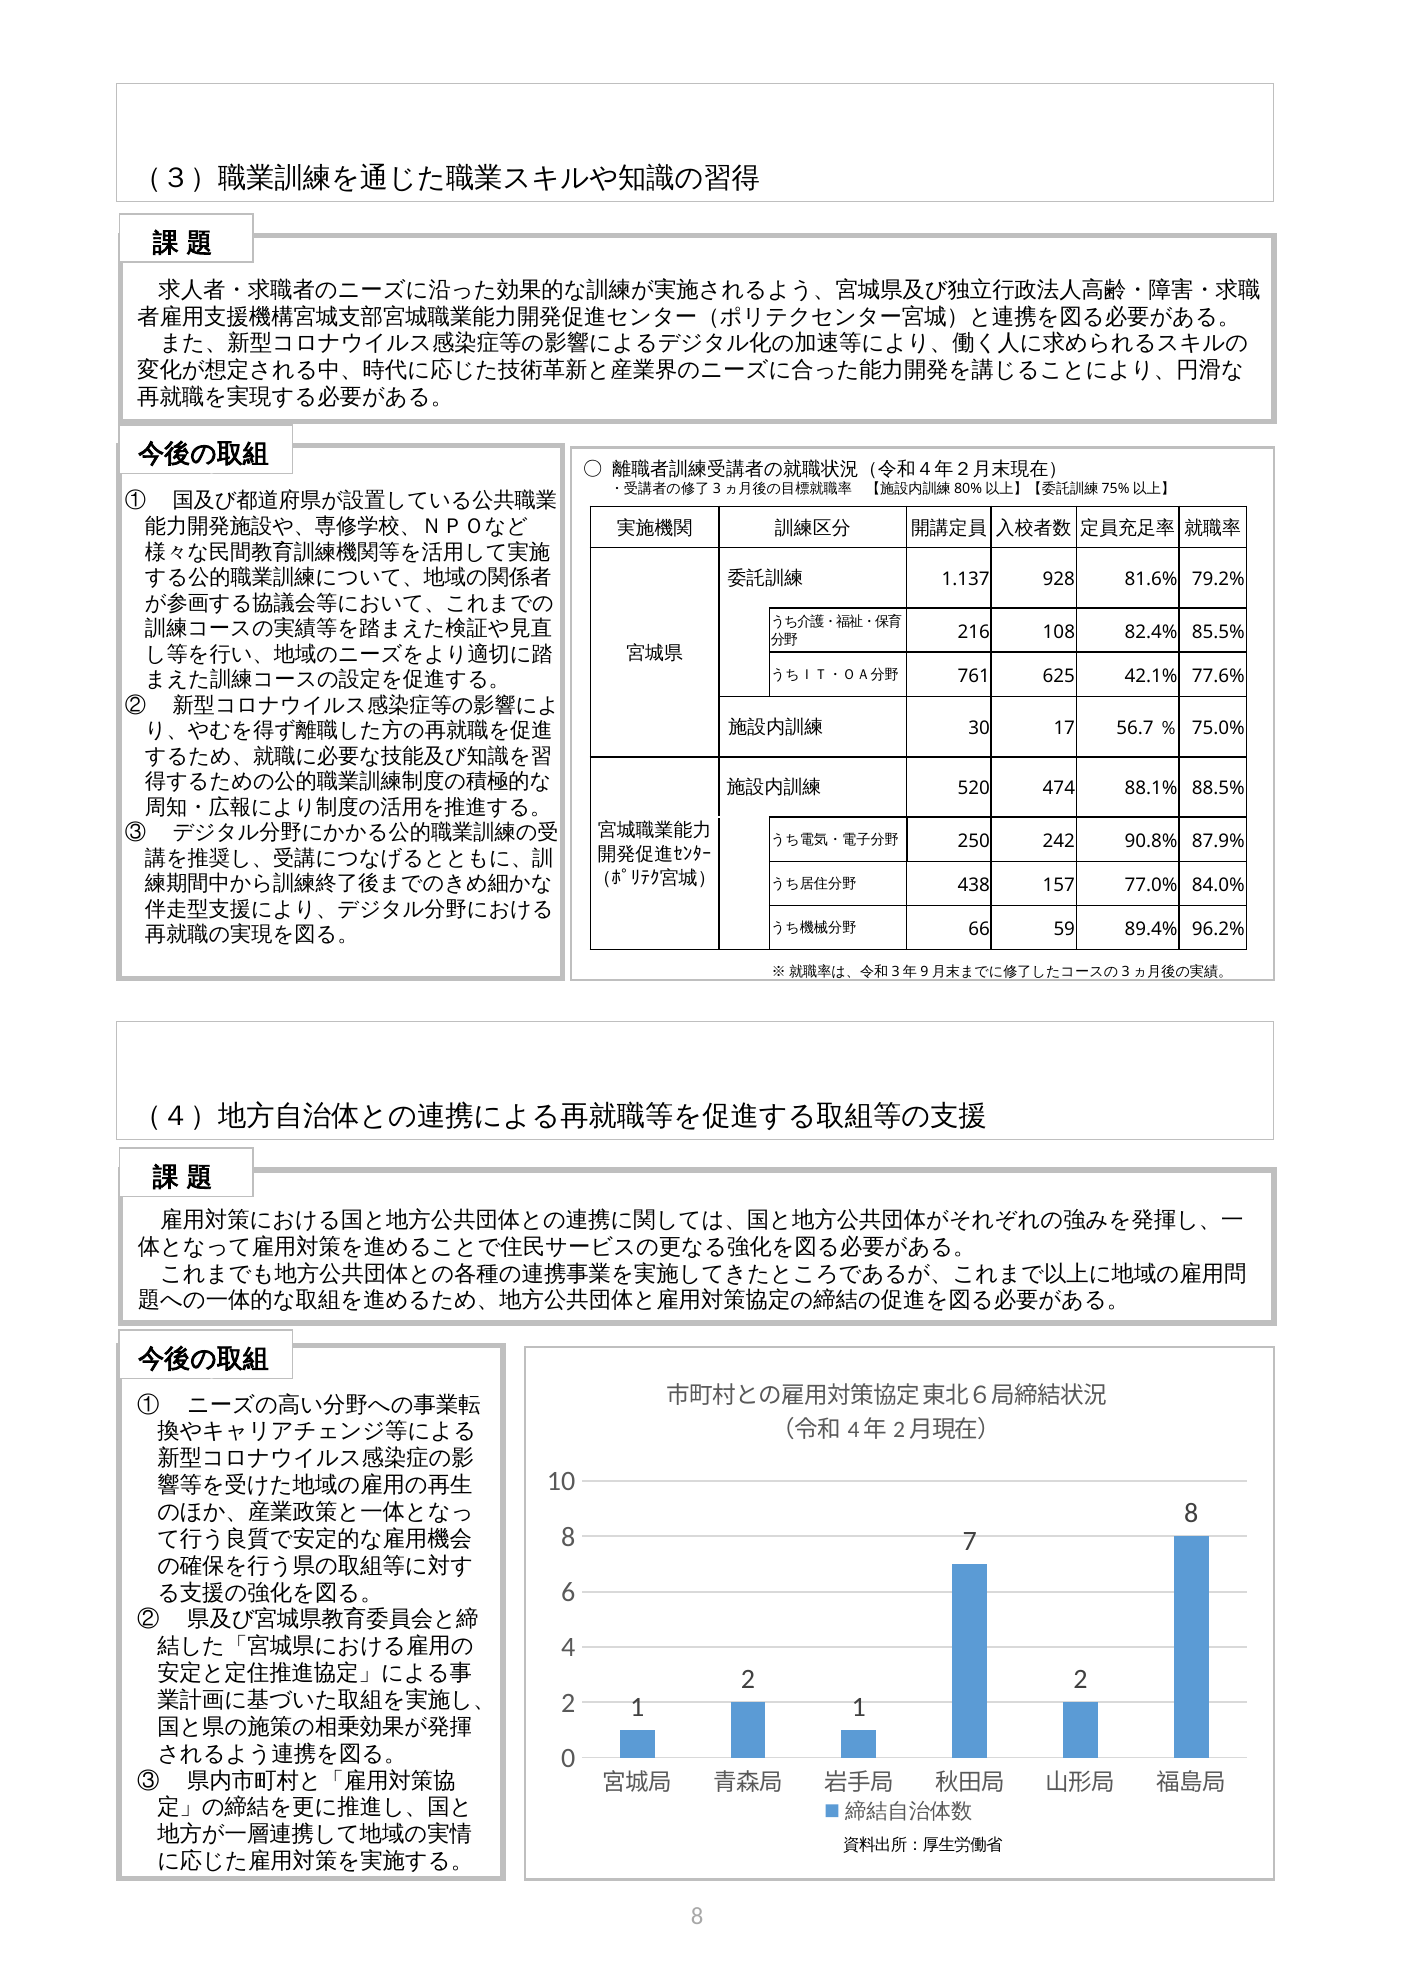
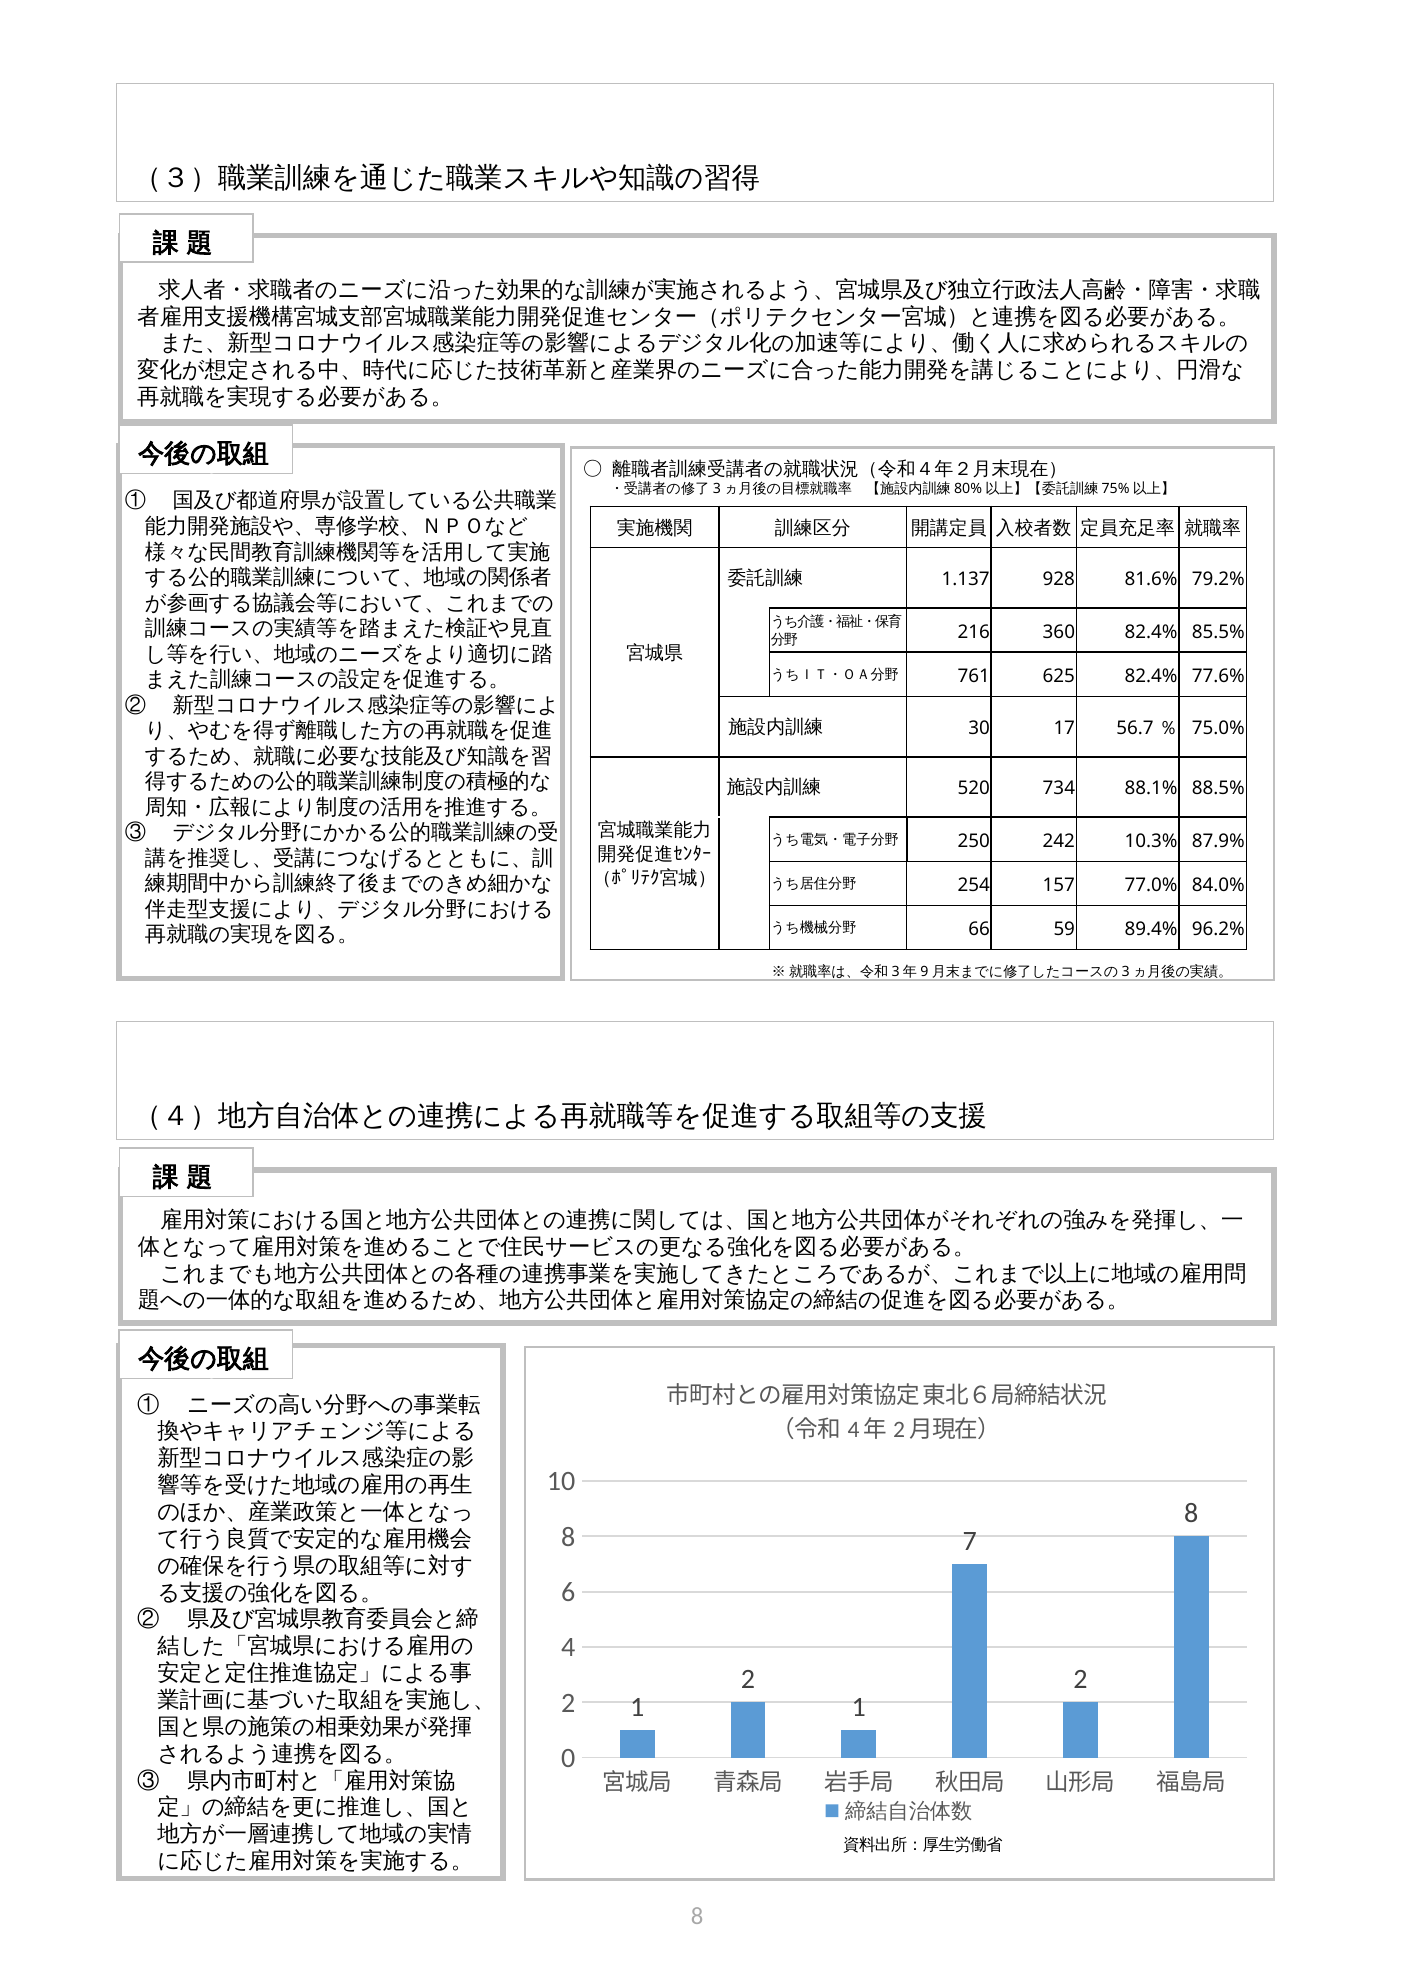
108: 108 -> 360
625 42.1%: 42.1% -> 82.4%
474: 474 -> 734
90.8%: 90.8% -> 10.3%
438: 438 -> 254
